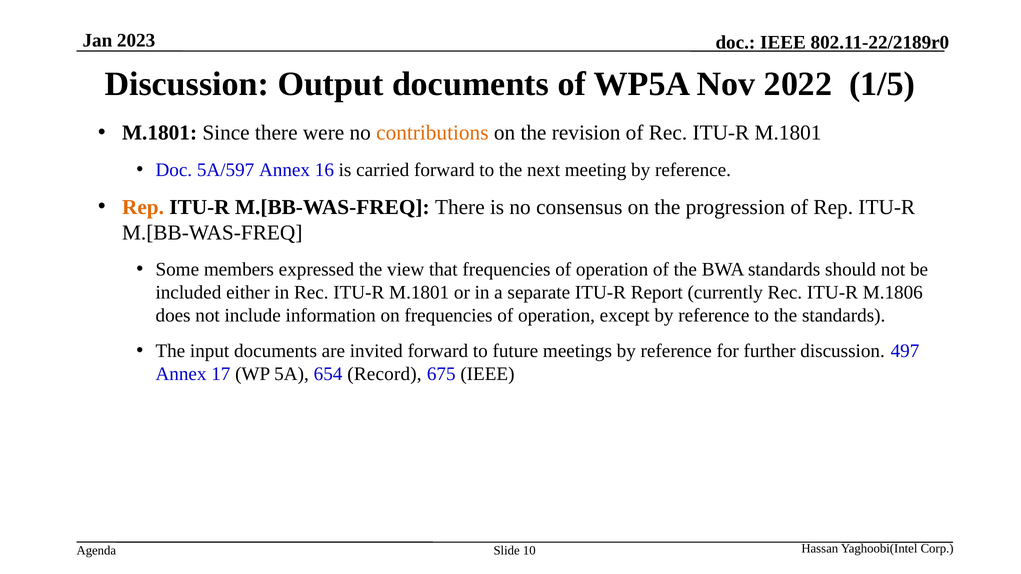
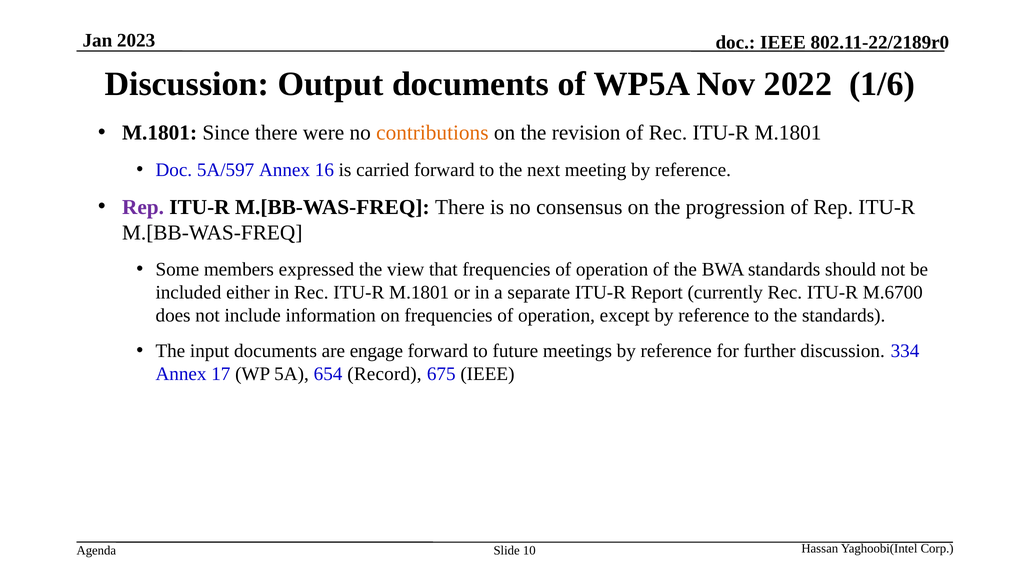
1/5: 1/5 -> 1/6
Rep at (143, 207) colour: orange -> purple
M.1806: M.1806 -> M.6700
invited: invited -> engage
497: 497 -> 334
